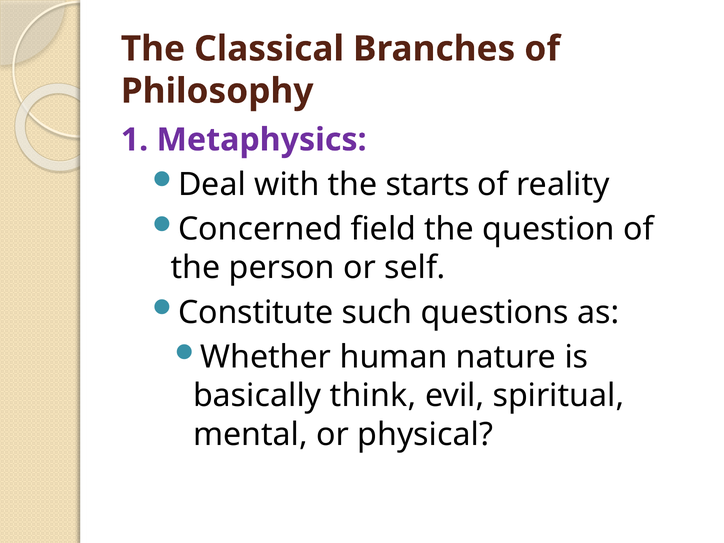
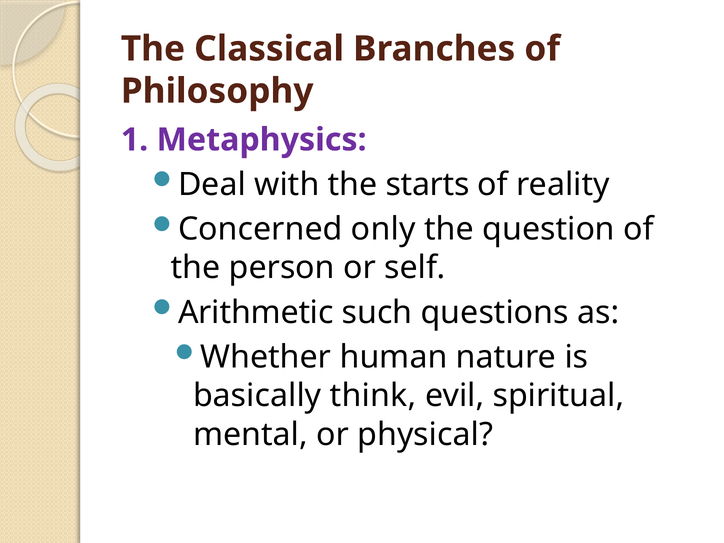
field: field -> only
Constitute: Constitute -> Arithmetic
